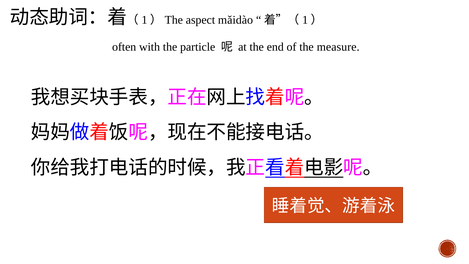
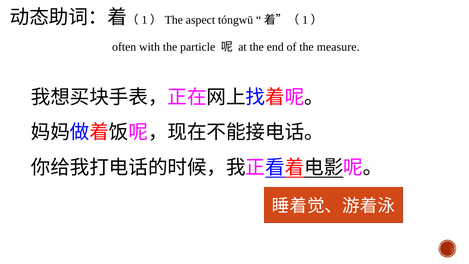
mǎidào: mǎidào -> tóngwū
